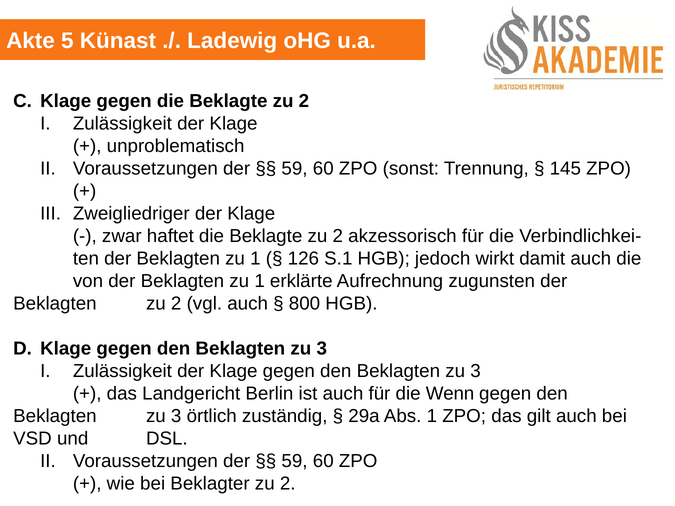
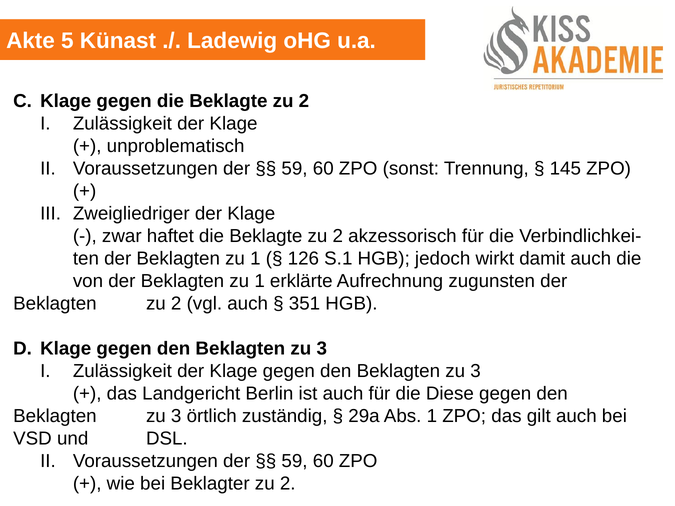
800: 800 -> 351
Wenn: Wenn -> Diese
